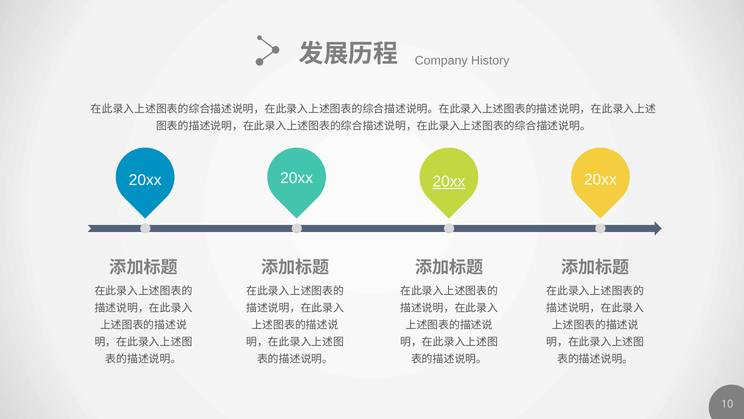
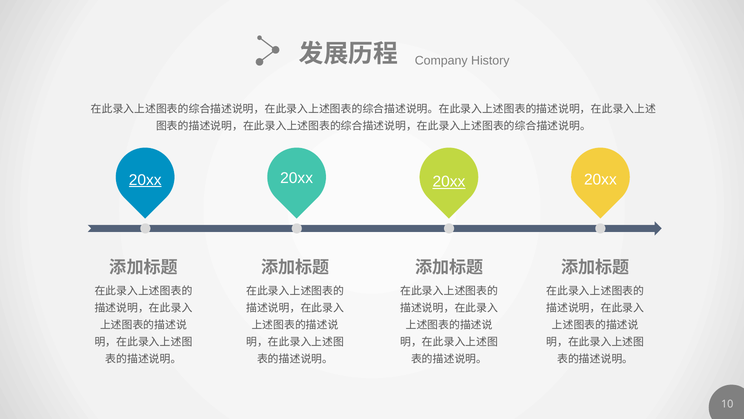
20xx at (145, 180) underline: none -> present
